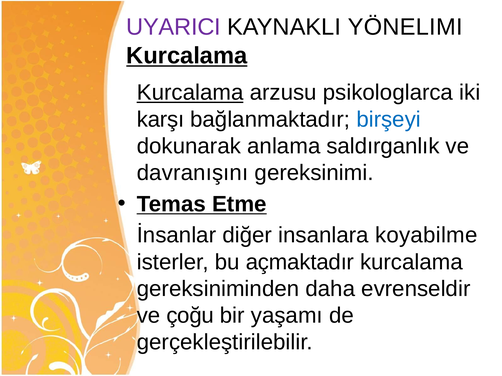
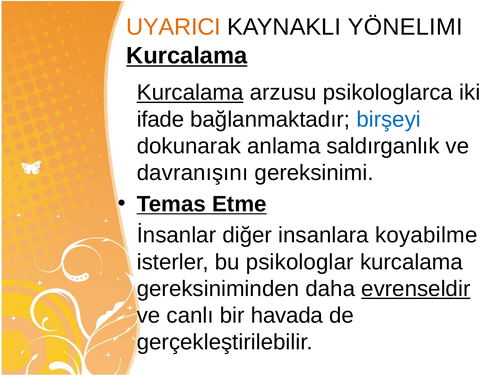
UYARICI colour: purple -> orange
karşı: karşı -> ifade
açmaktadır: açmaktadır -> psikologlar
evrenseldir underline: none -> present
çoğu: çoğu -> canlı
yaşamı: yaşamı -> havada
